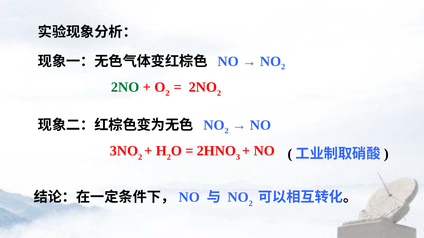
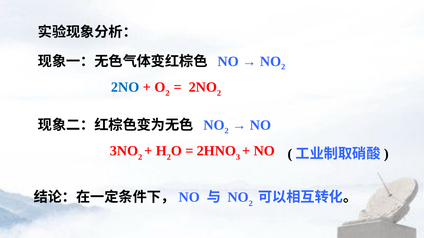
2NO at (125, 87) colour: green -> blue
